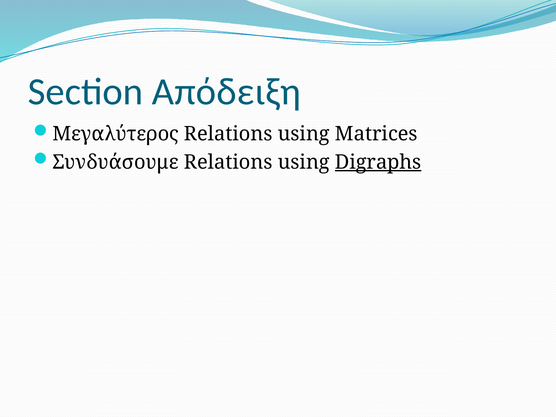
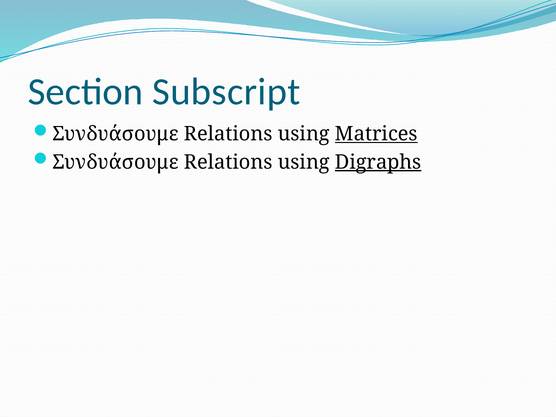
Απόδειξη: Απόδειξη -> Subscript
Μεγαλύτερος at (116, 134): Μεγαλύτερος -> Συνδυάσουμε
Matrices underline: none -> present
